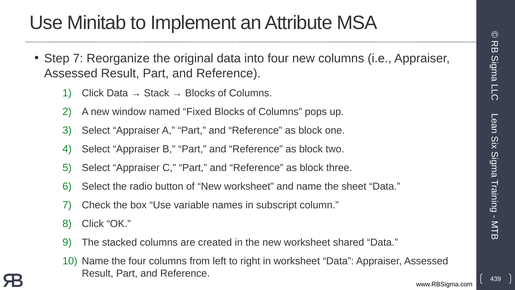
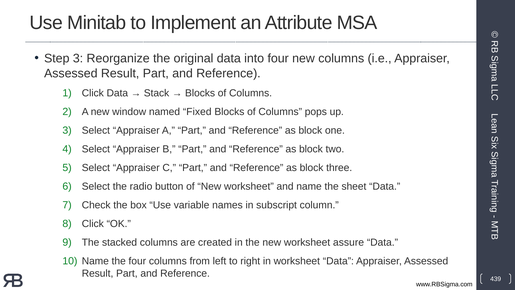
Step 7: 7 -> 3
shared: shared -> assure
